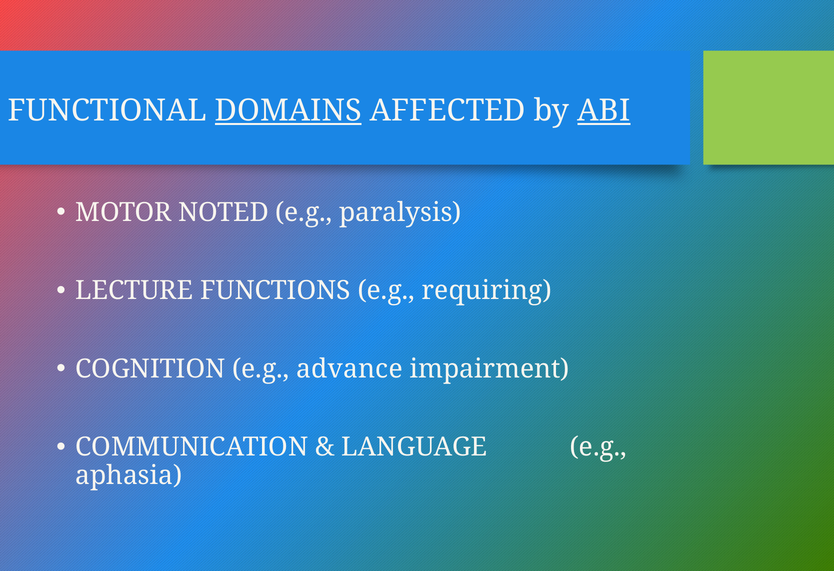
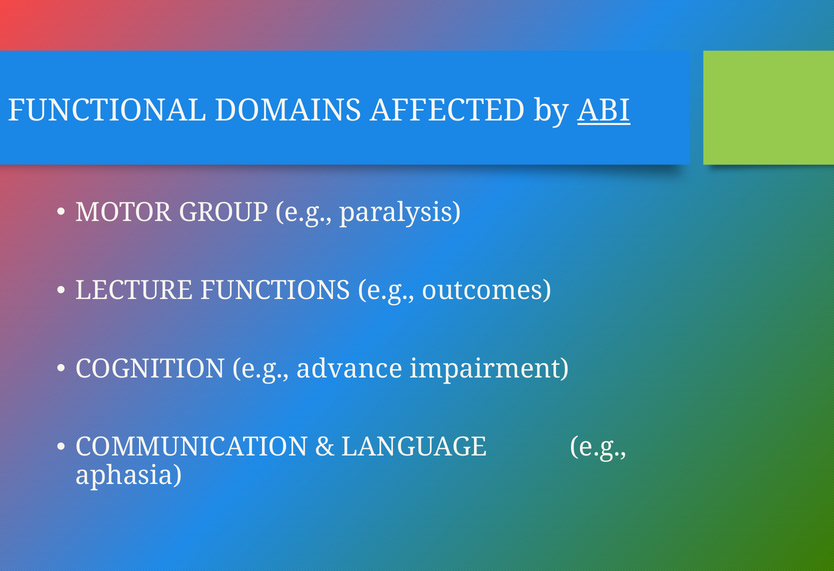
DOMAINS underline: present -> none
NOTED: NOTED -> GROUP
requiring: requiring -> outcomes
